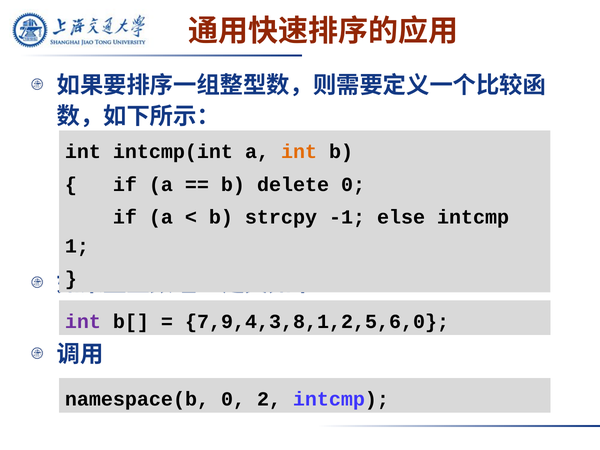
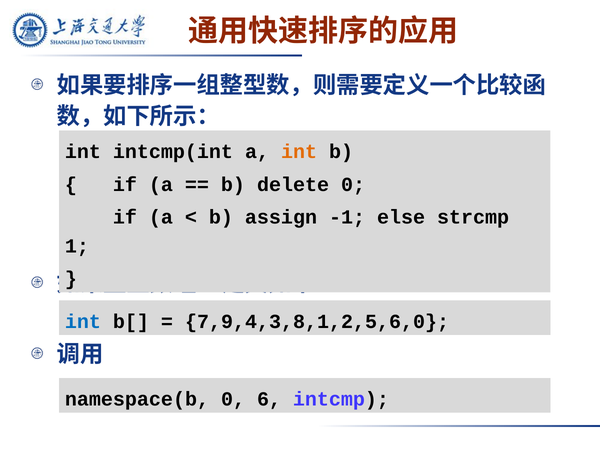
strcpy: strcpy -> assign
else intcmp: intcmp -> strcmp
int at (83, 321) colour: purple -> blue
2: 2 -> 6
